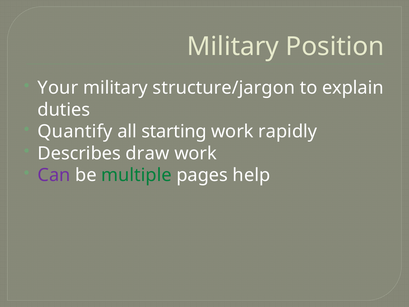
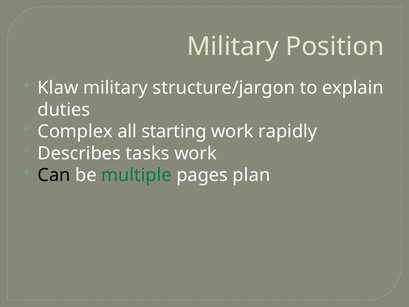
Your: Your -> Klaw
Quantify: Quantify -> Complex
draw: draw -> tasks
Can colour: purple -> black
help: help -> plan
